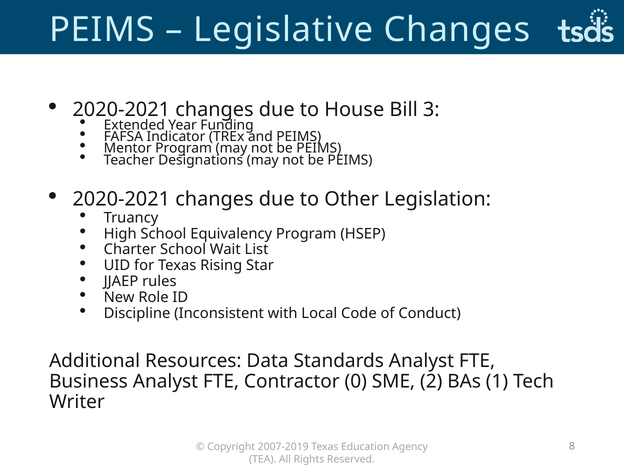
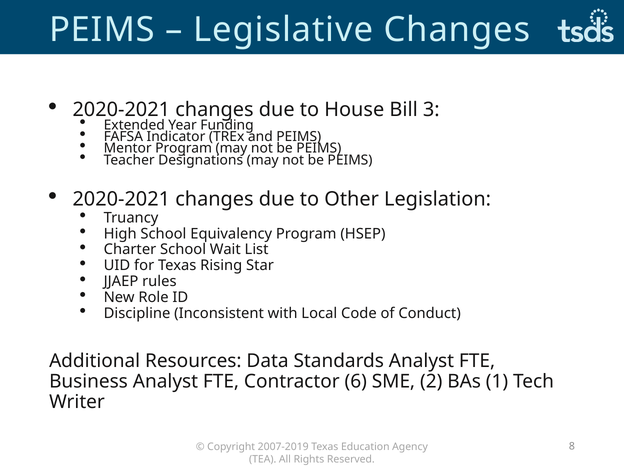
0: 0 -> 6
